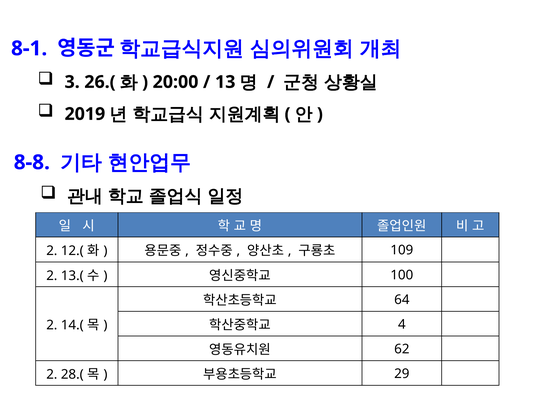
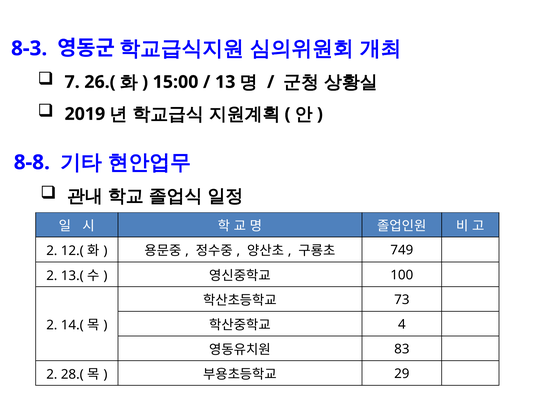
8-1: 8-1 -> 8-3
3: 3 -> 7
20:00: 20:00 -> 15:00
109: 109 -> 749
64: 64 -> 73
62: 62 -> 83
